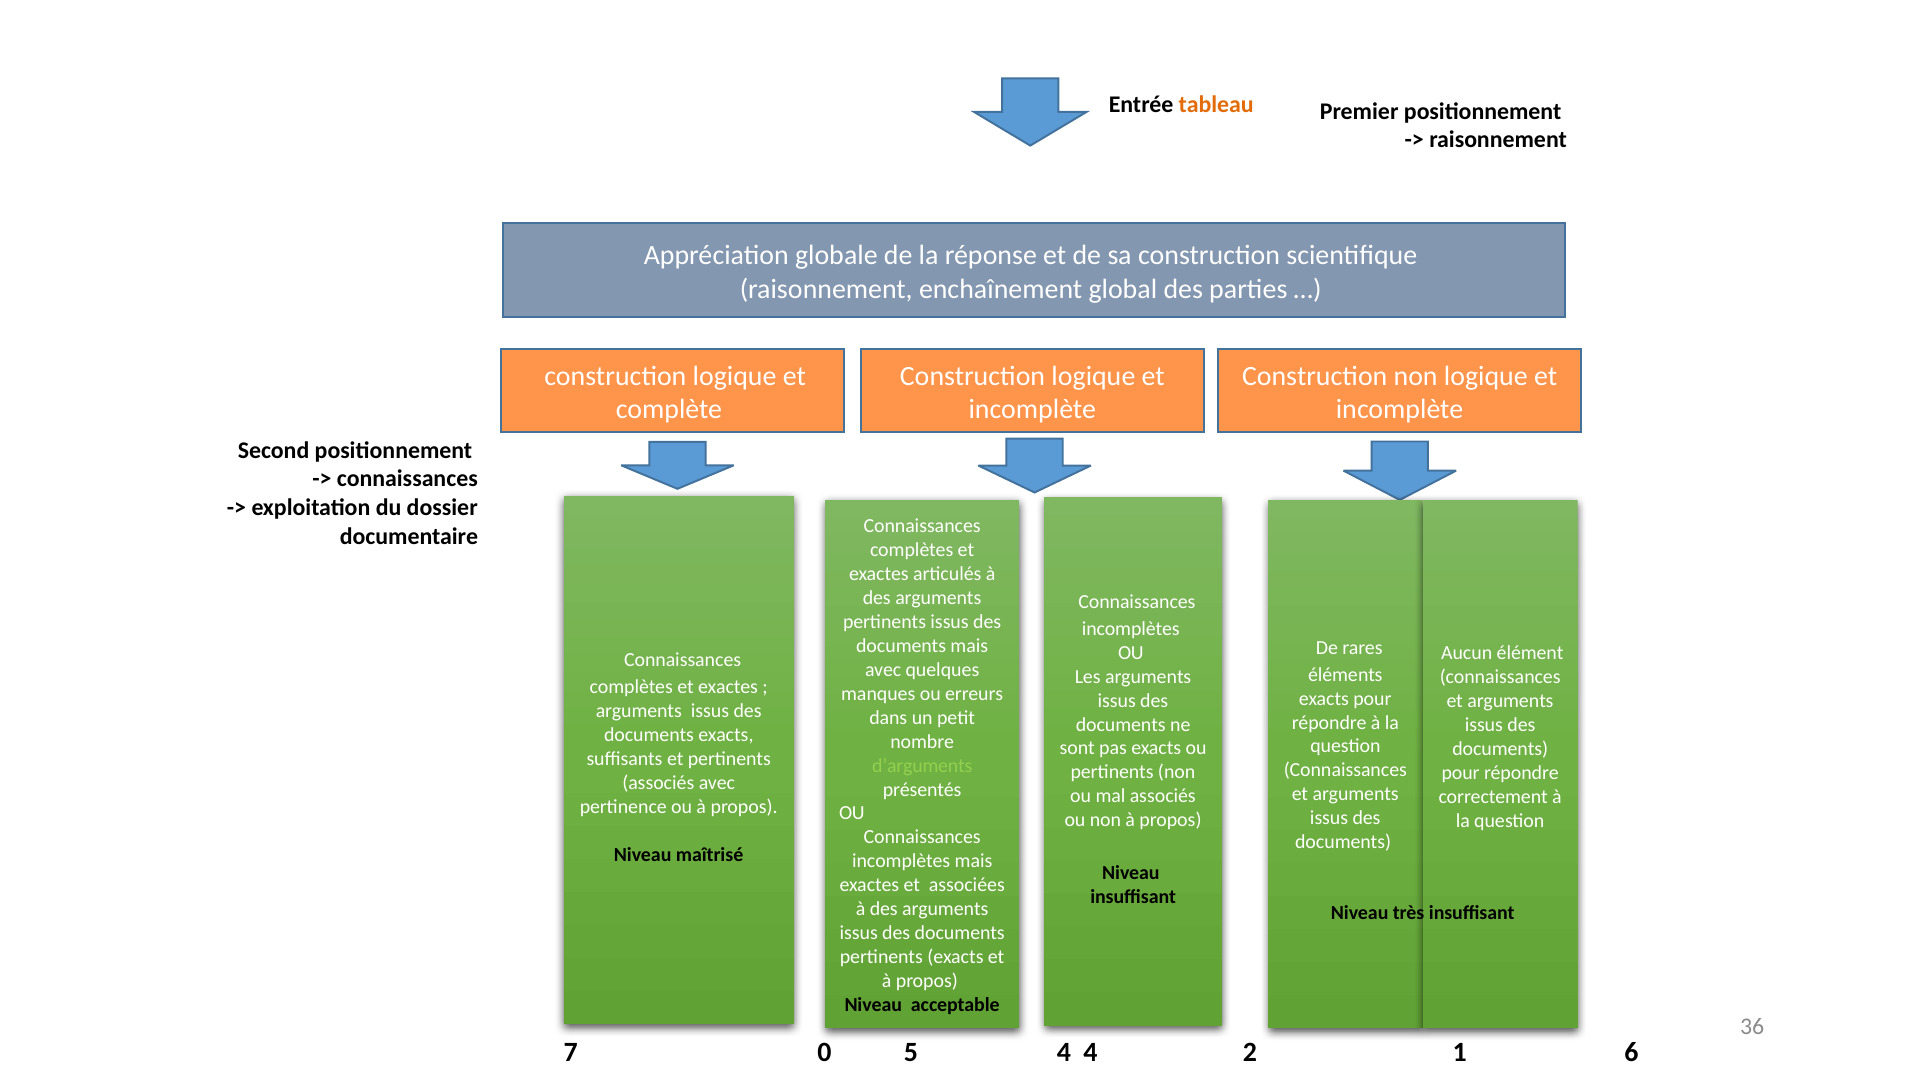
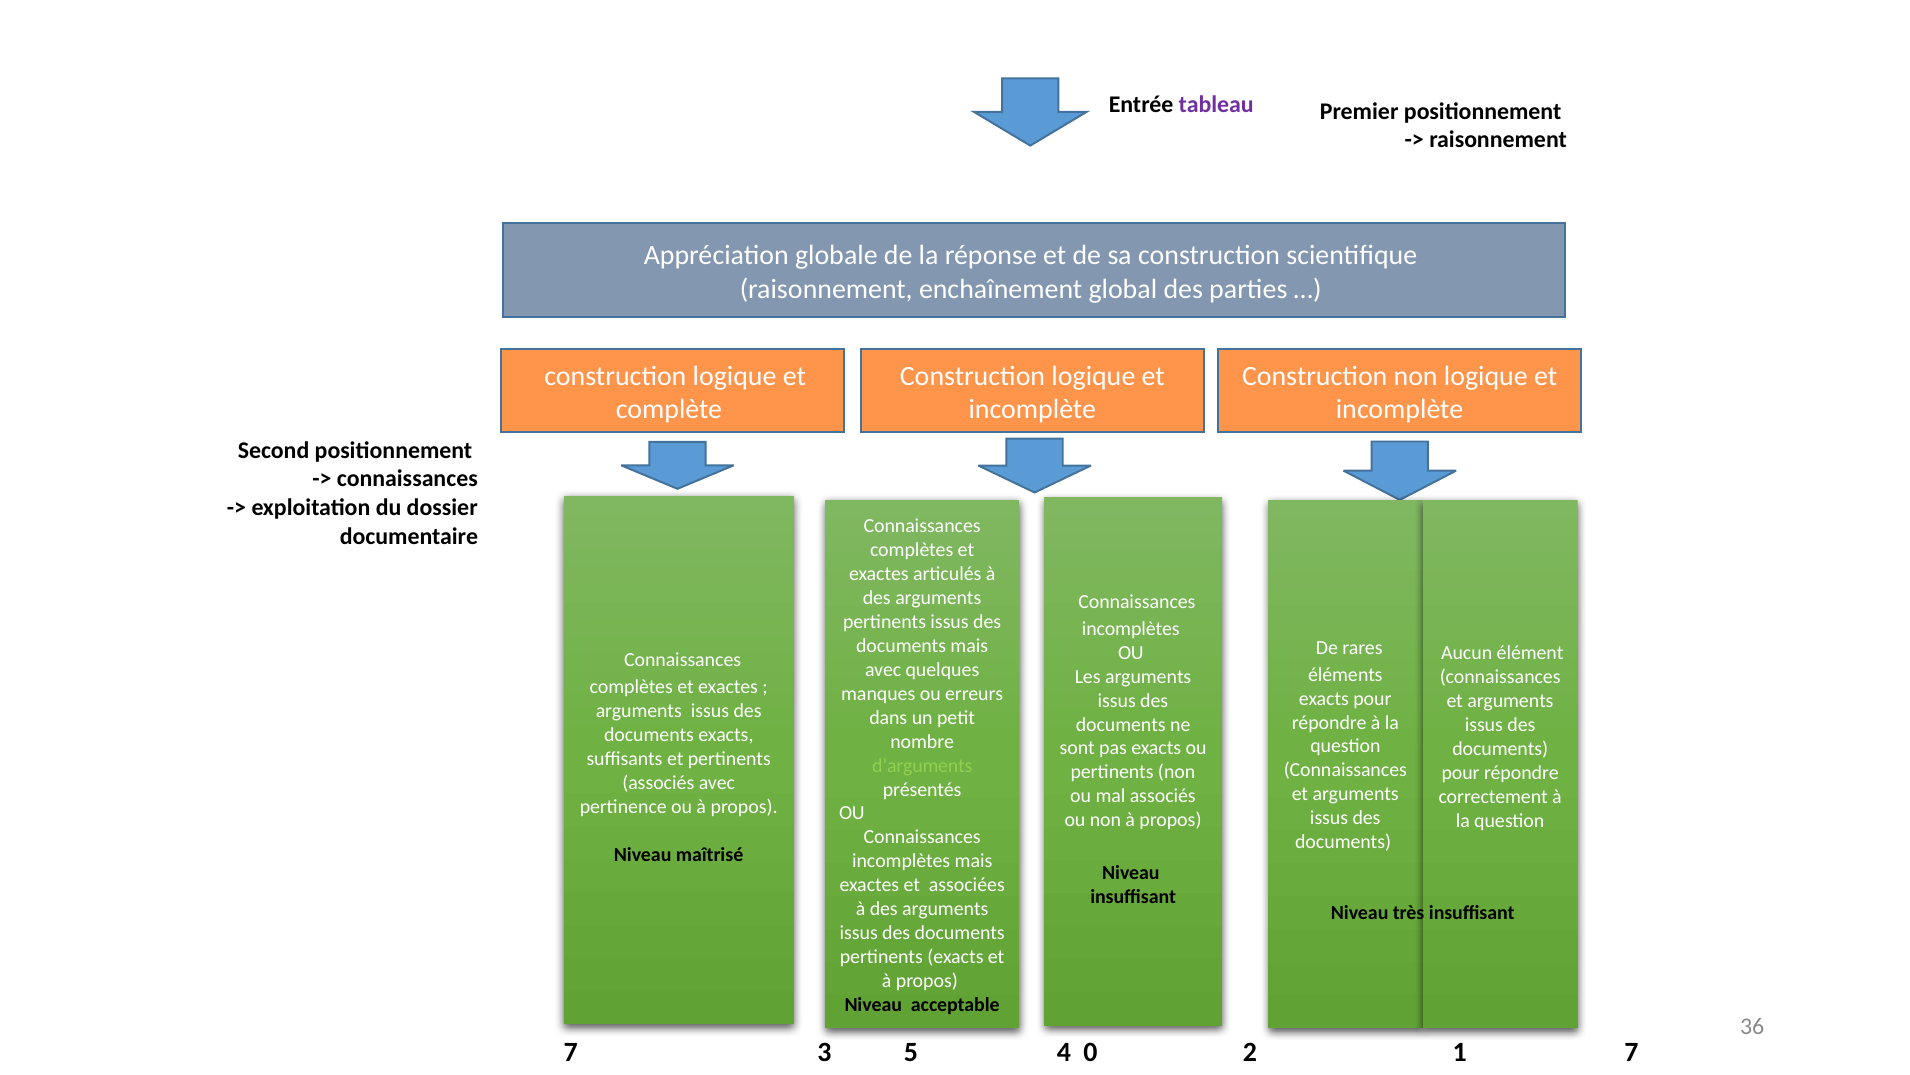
tableau colour: orange -> purple
0: 0 -> 3
4 4: 4 -> 0
1 6: 6 -> 7
